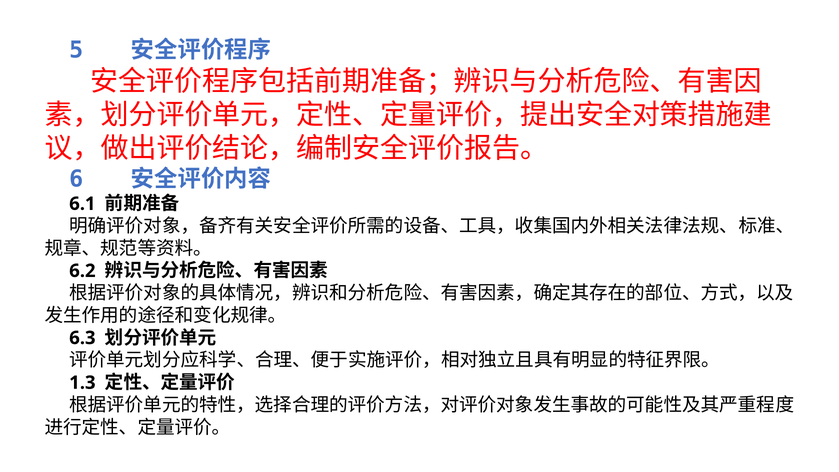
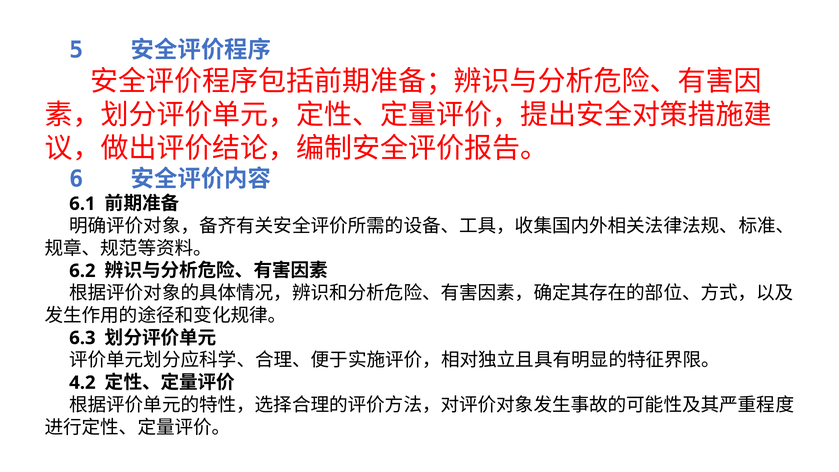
1.3: 1.3 -> 4.2
